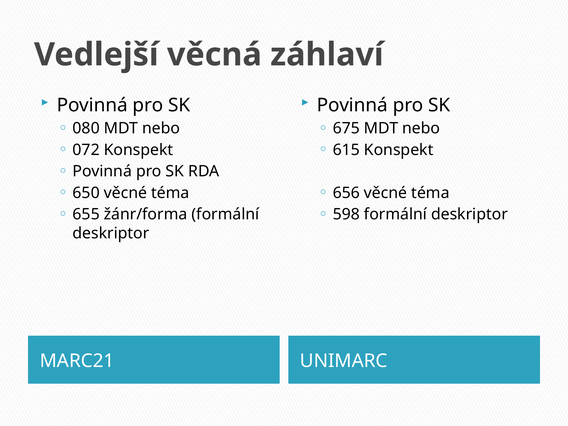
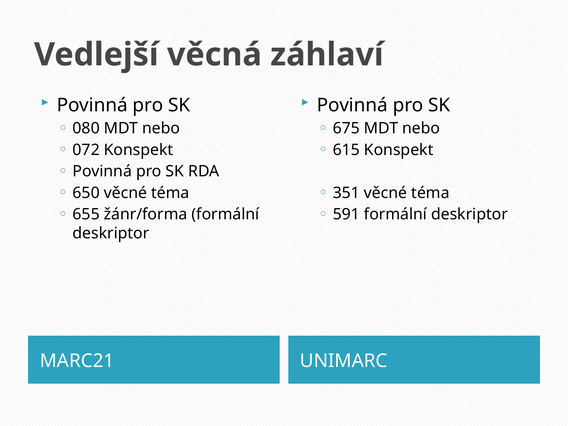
656: 656 -> 351
598: 598 -> 591
